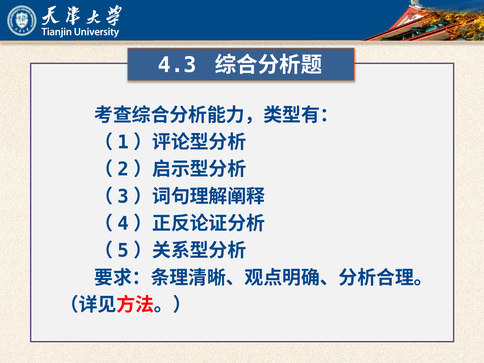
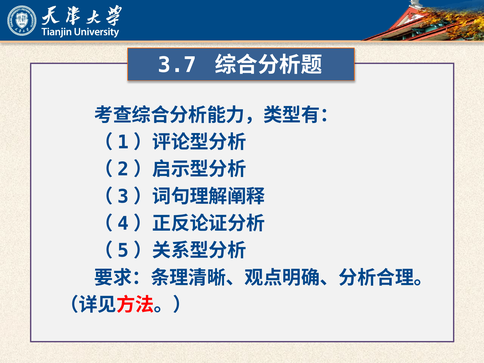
4.3: 4.3 -> 3.7
